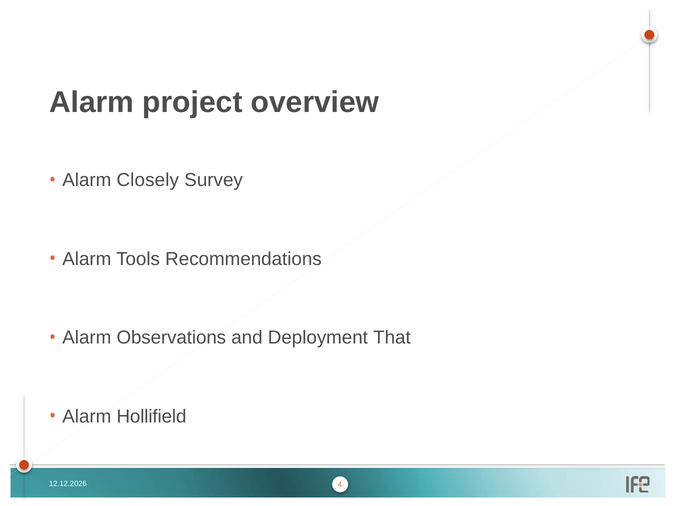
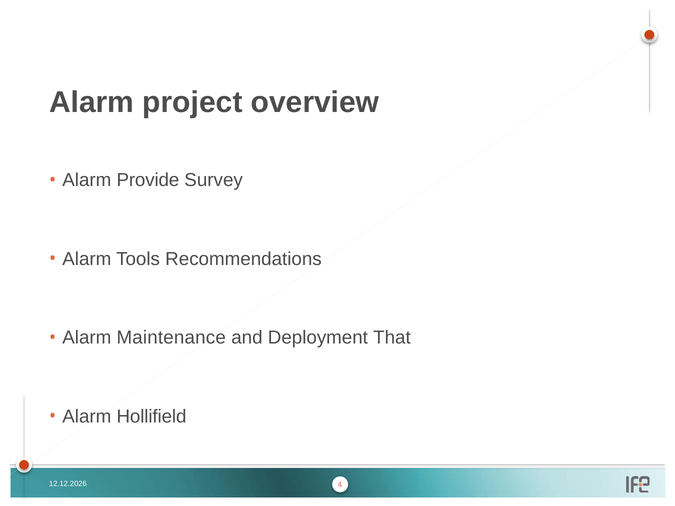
Closely: Closely -> Provide
Observations: Observations -> Maintenance
